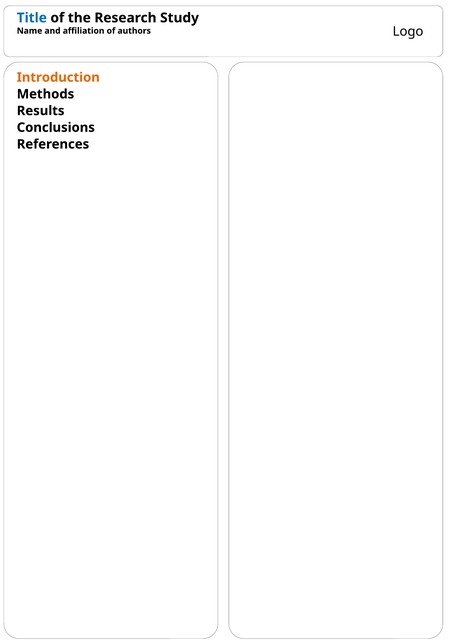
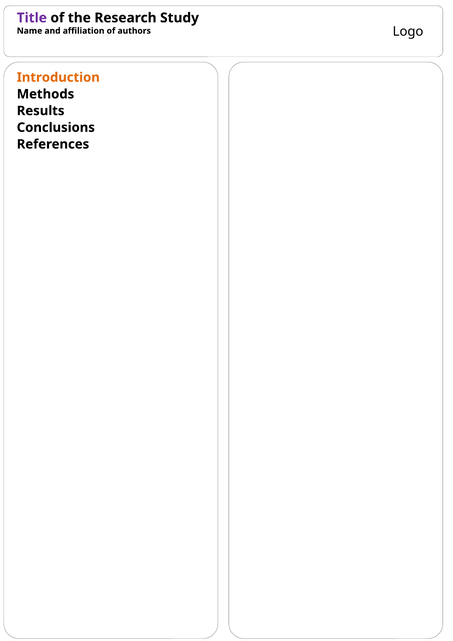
Title colour: blue -> purple
